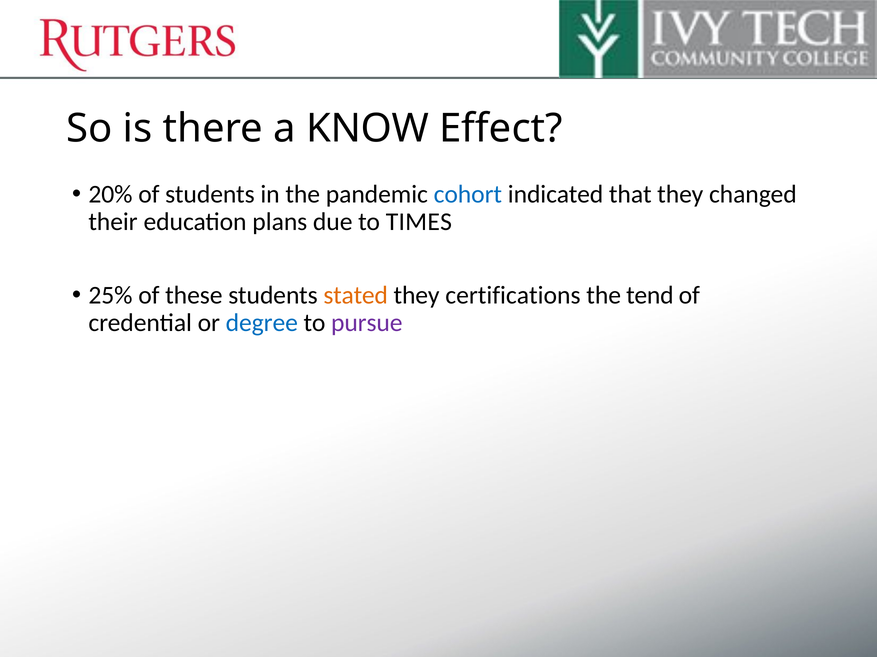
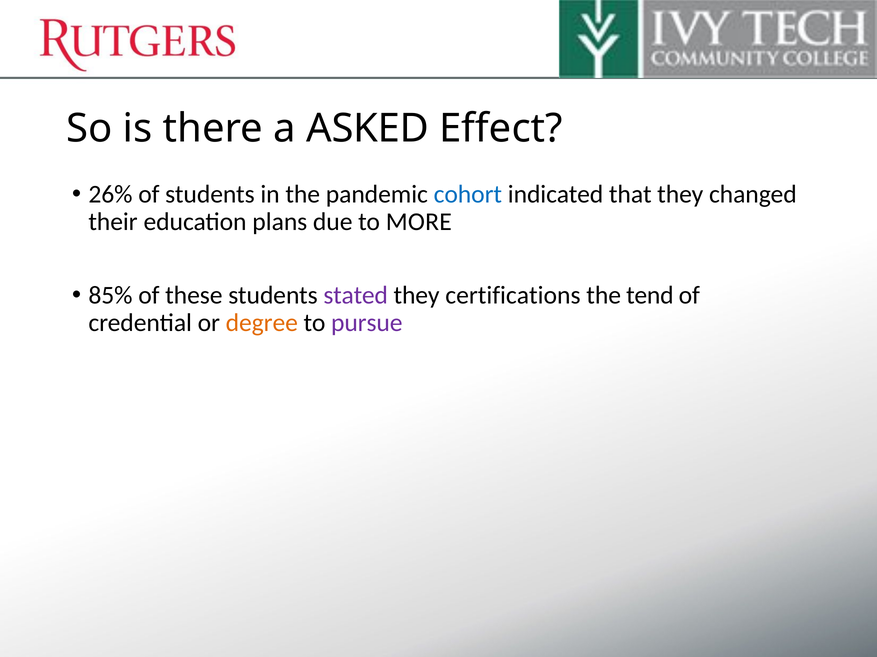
KNOW: KNOW -> ASKED
20%: 20% -> 26%
TIMES: TIMES -> MORE
25%: 25% -> 85%
stated colour: orange -> purple
degree colour: blue -> orange
